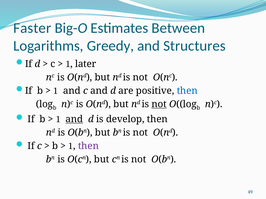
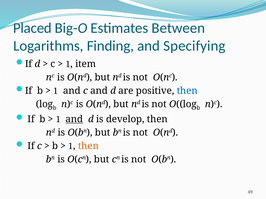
Faster: Faster -> Placed
Greedy: Greedy -> Finding
Structures: Structures -> Specifying
later: later -> item
not at (159, 104) underline: present -> none
then at (88, 146) colour: purple -> orange
